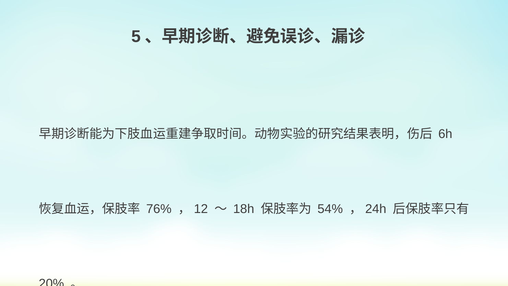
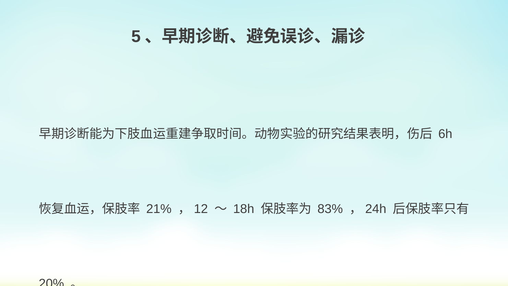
76%: 76% -> 21%
54%: 54% -> 83%
